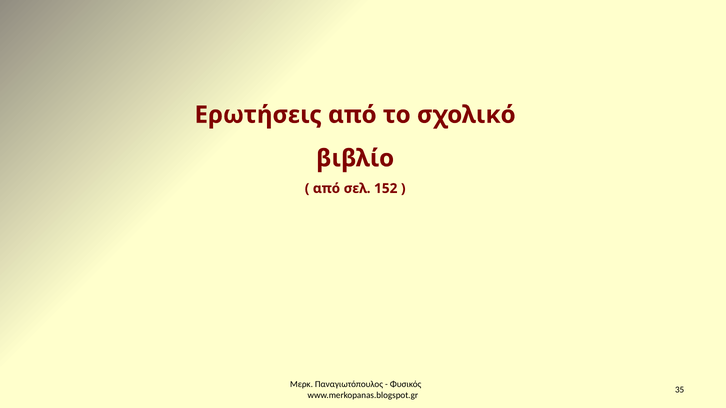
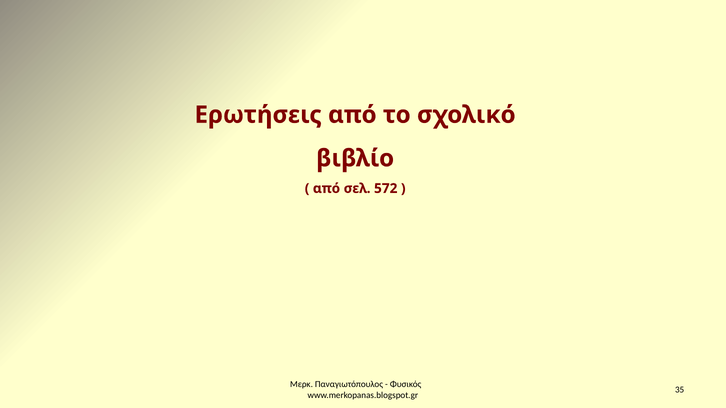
152: 152 -> 572
